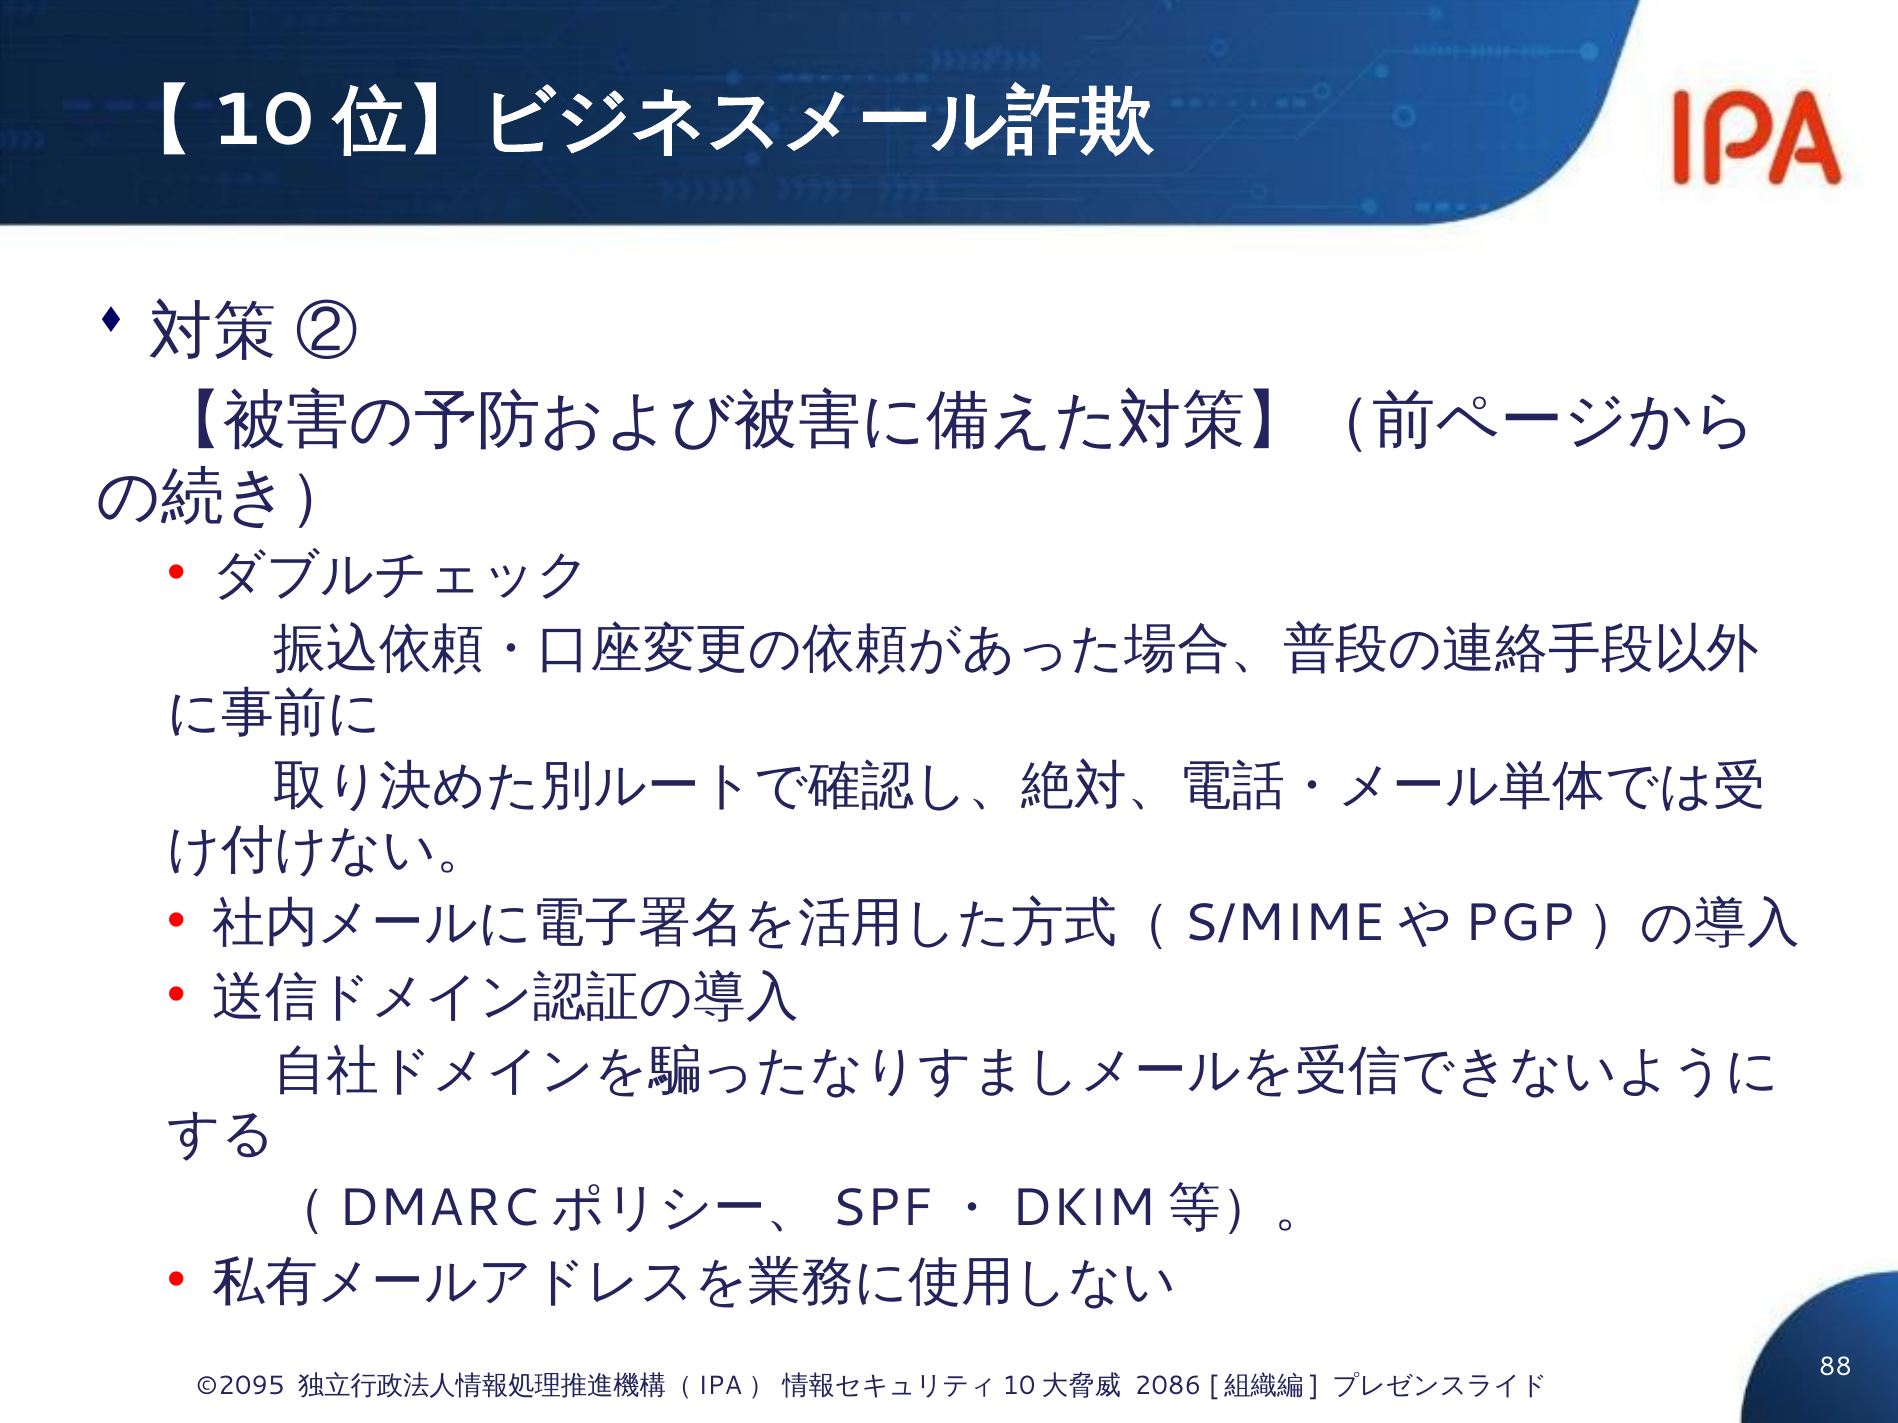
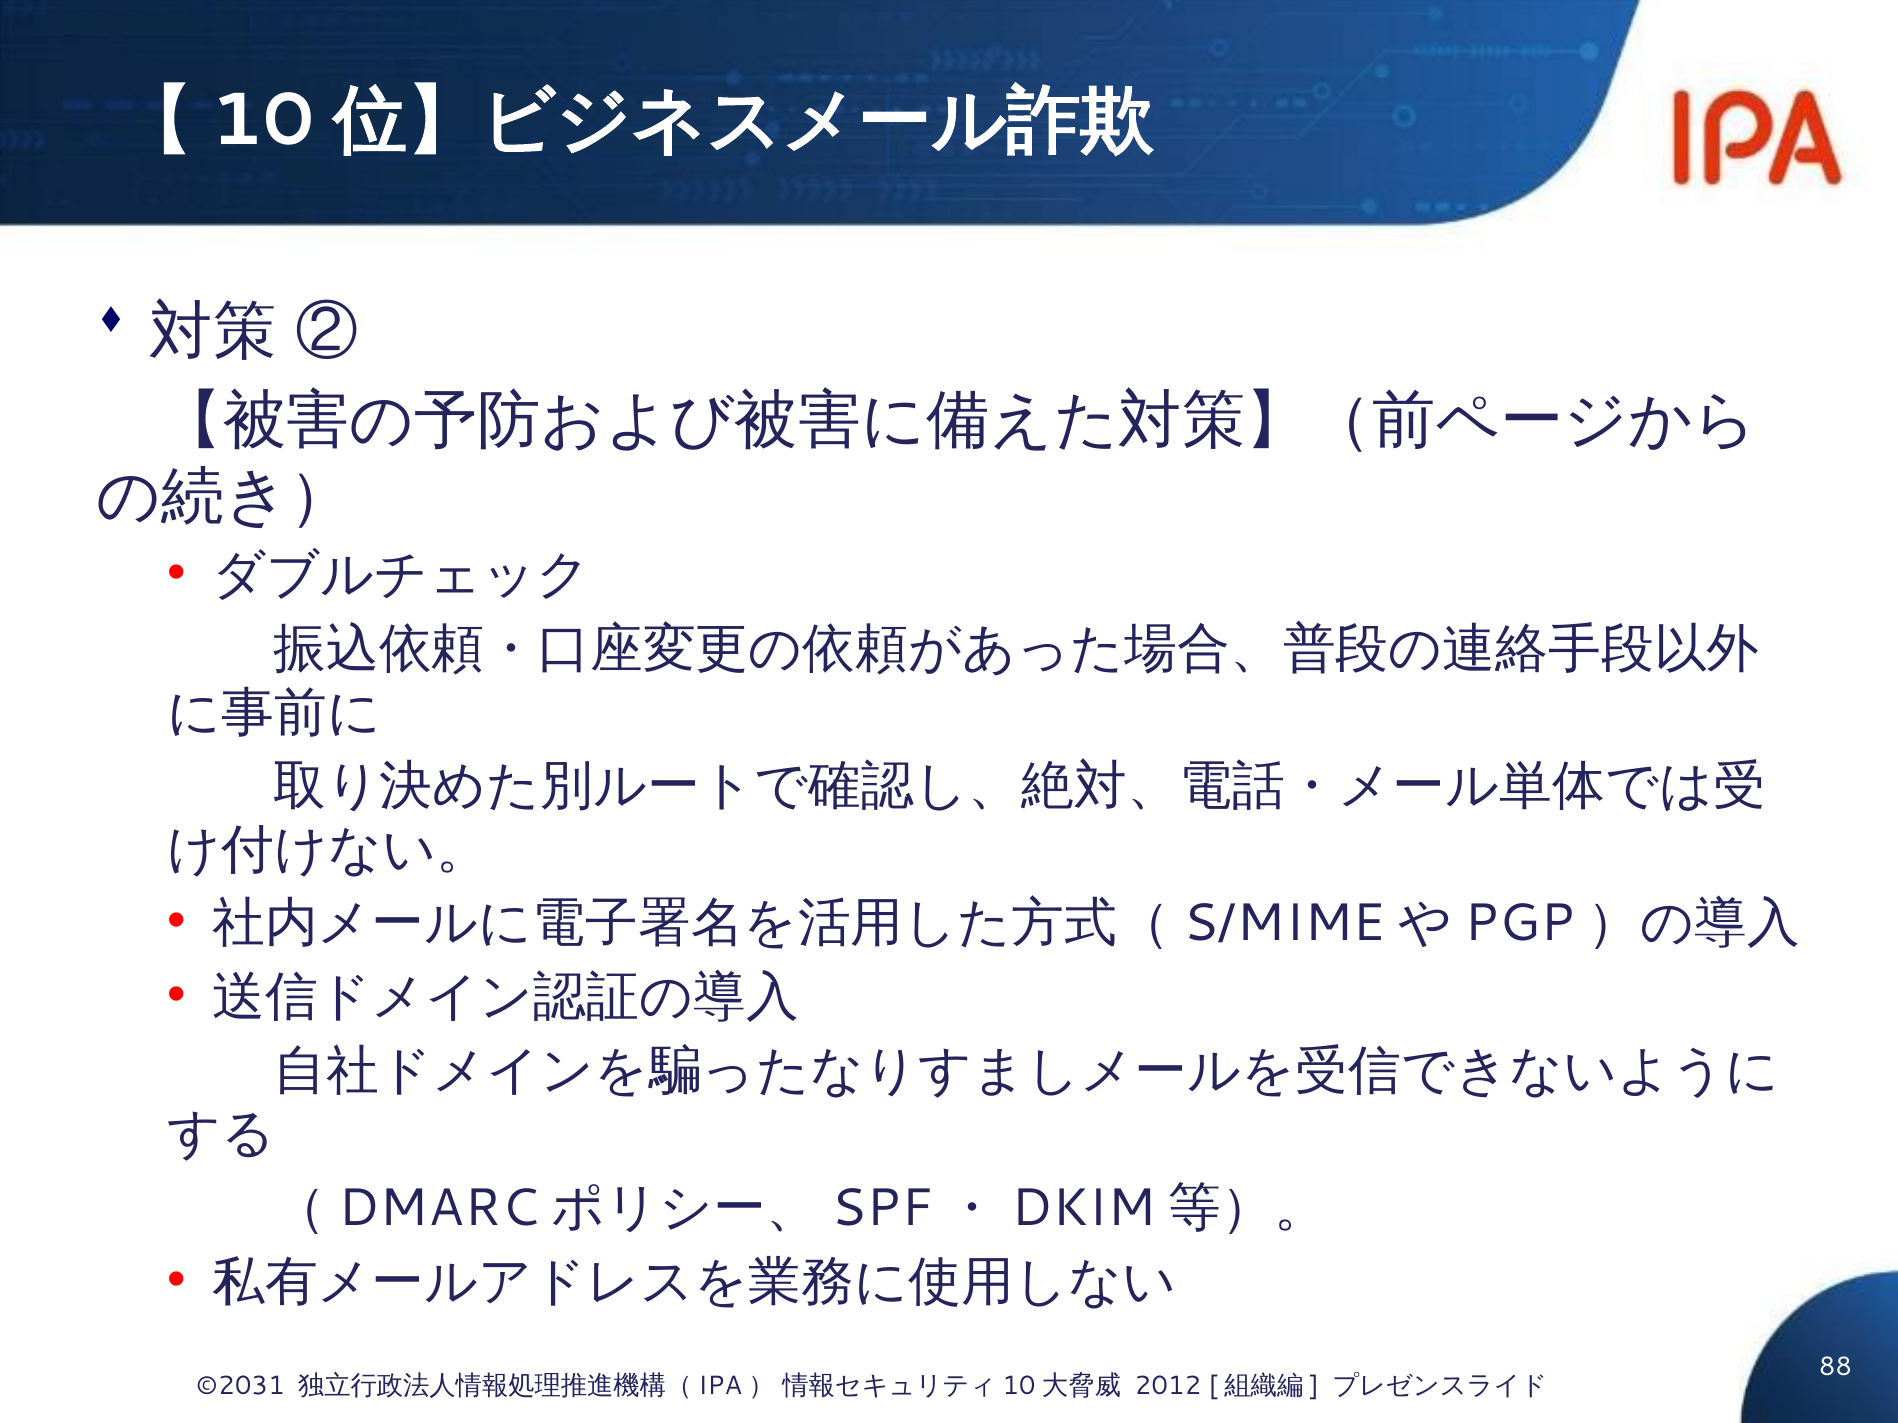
©2095: ©2095 -> ©2031
2086: 2086 -> 2012
